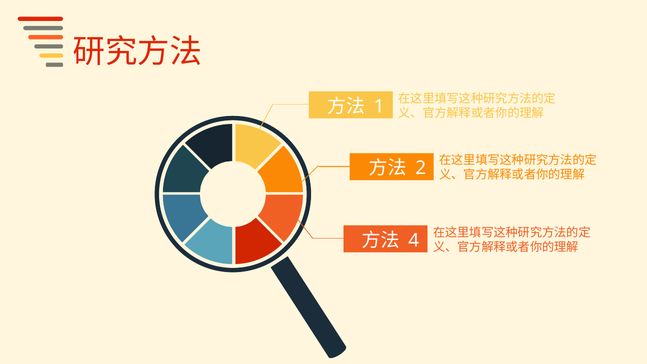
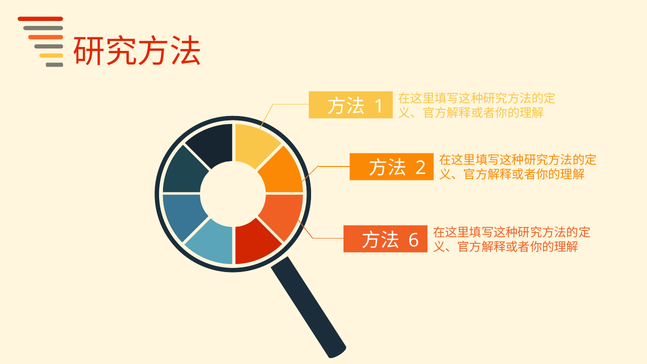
4: 4 -> 6
